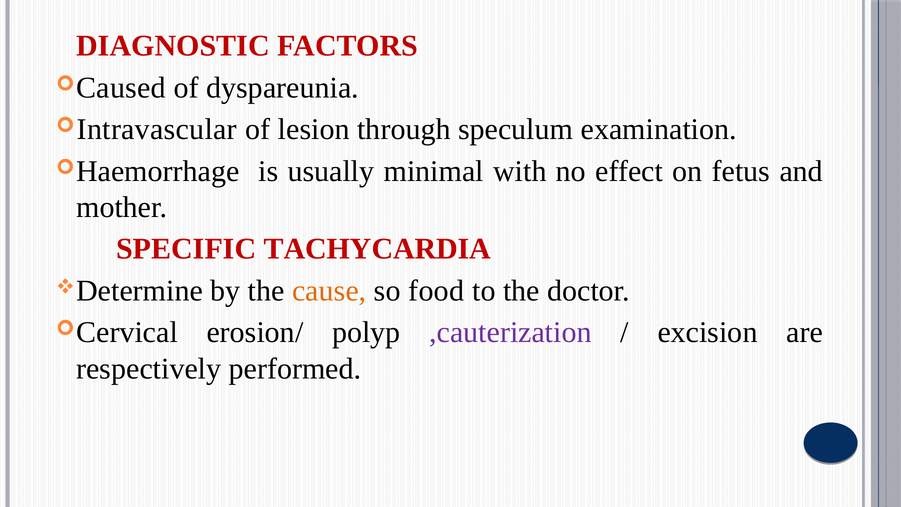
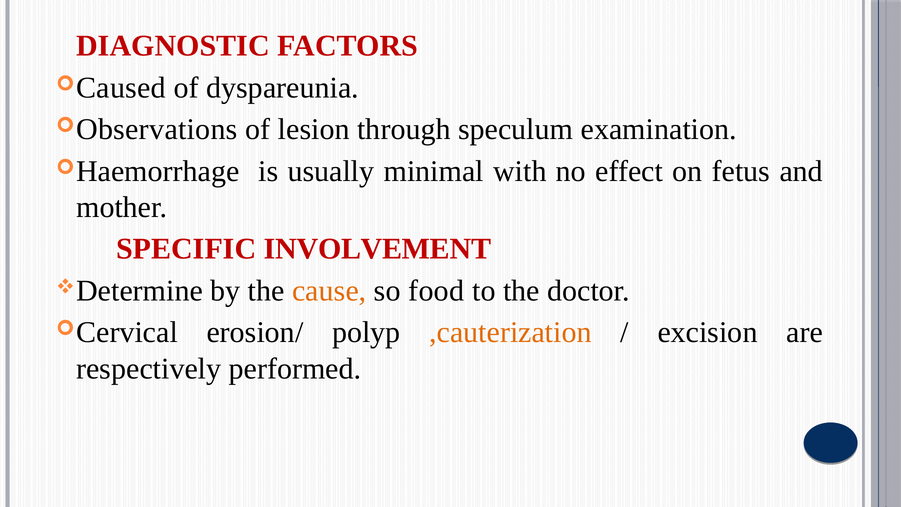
Intravascular: Intravascular -> Observations
TACHYCARDIA: TACHYCARDIA -> INVOLVEMENT
,cauterization colour: purple -> orange
